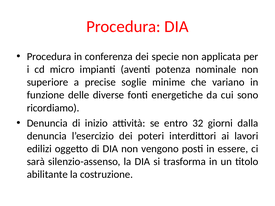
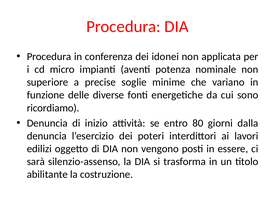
specie: specie -> idonei
32: 32 -> 80
